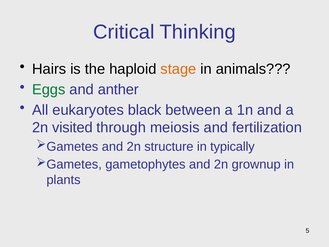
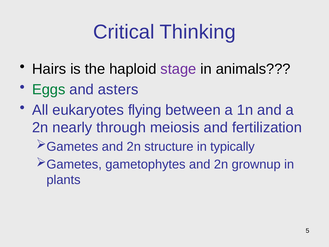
stage colour: orange -> purple
anther: anther -> asters
black: black -> flying
visited: visited -> nearly
